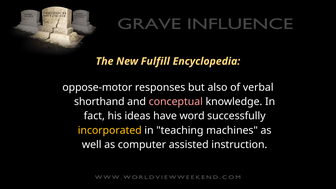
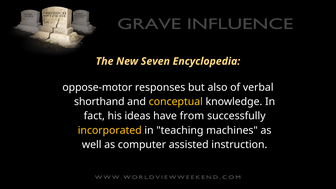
Fulfill: Fulfill -> Seven
conceptual colour: pink -> yellow
word: word -> from
